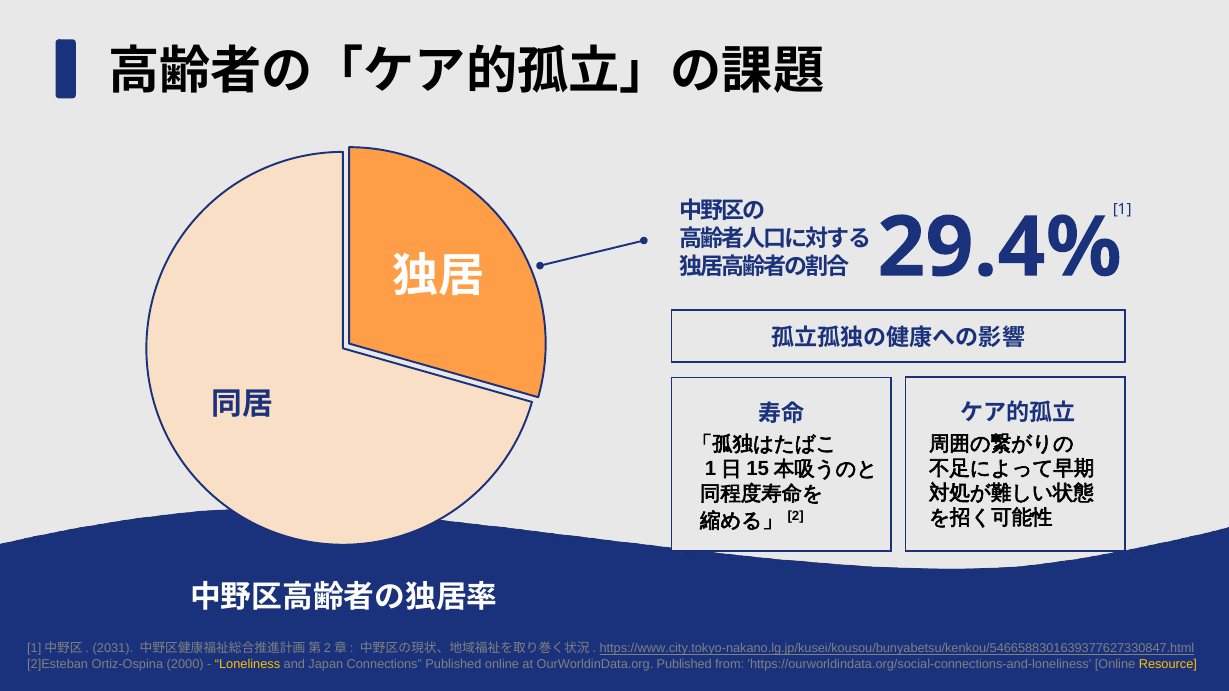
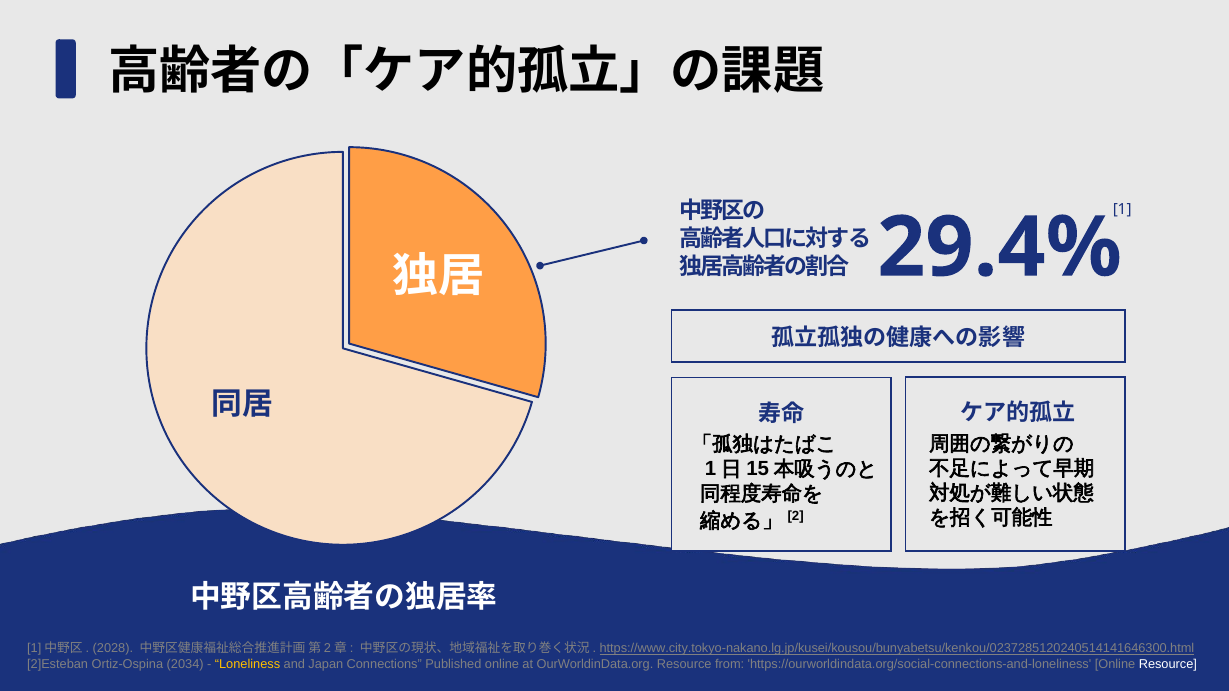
2031: 2031 -> 2028
https://www.city.tokyo-nakano.lg.jp/kusei/kousou/bunyabetsu/kenkou/5466588301639377627330847.html: https://www.city.tokyo-nakano.lg.jp/kusei/kousou/bunyabetsu/kenkou/5466588301639377627330847.html -> https://www.city.tokyo-nakano.lg.jp/kusei/kousou/bunyabetsu/kenkou/0237285120240514141646300.html
2000: 2000 -> 2034
OurWorldinData.org Published: Published -> Resource
Resource at (1168, 664) colour: yellow -> white
